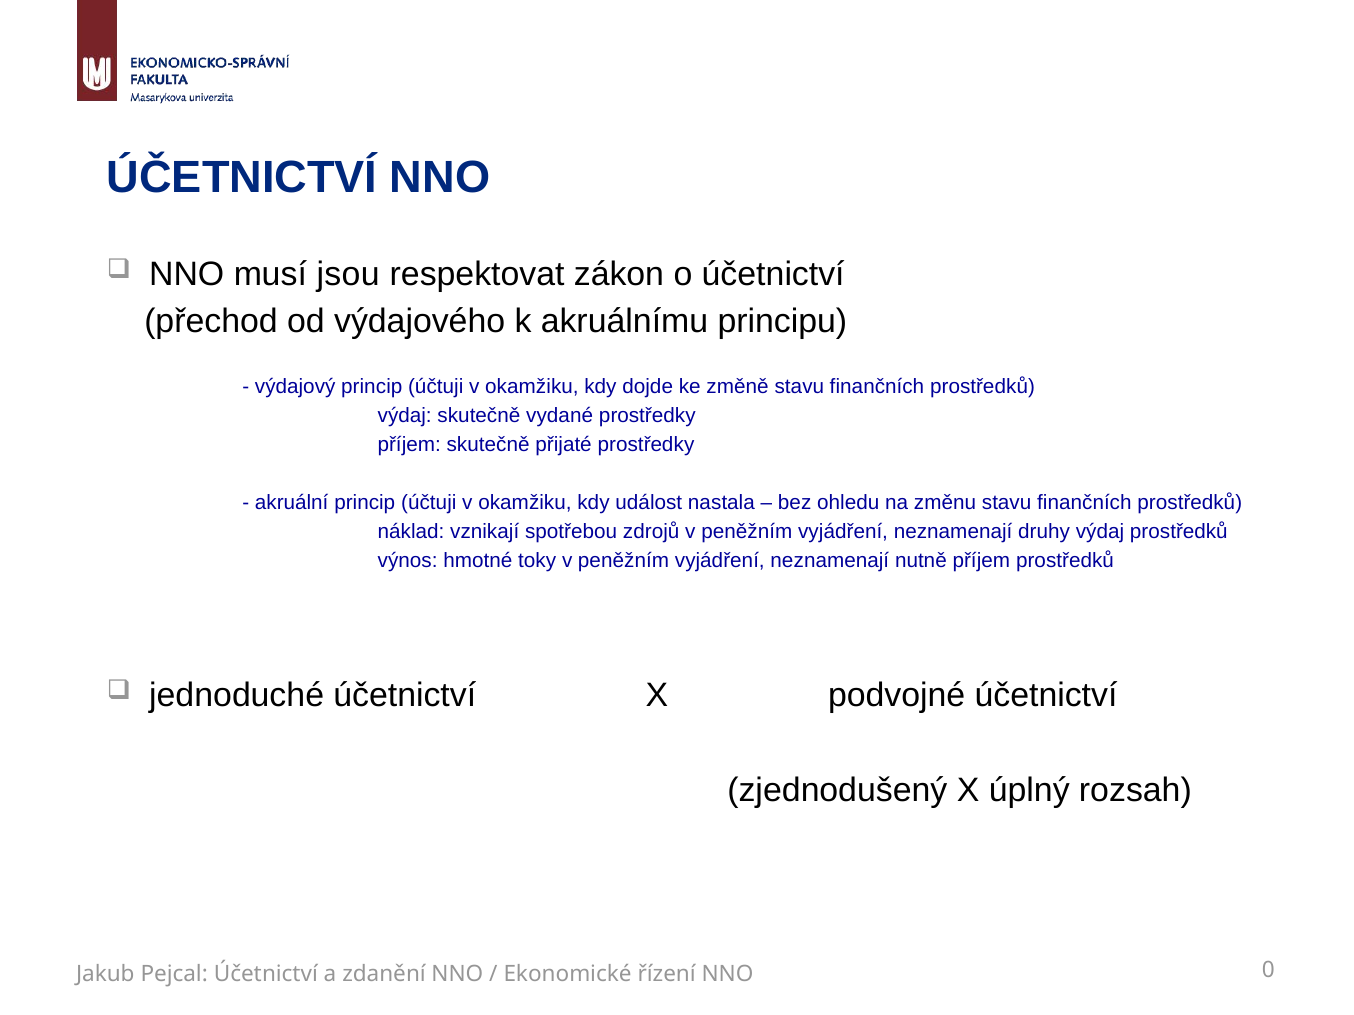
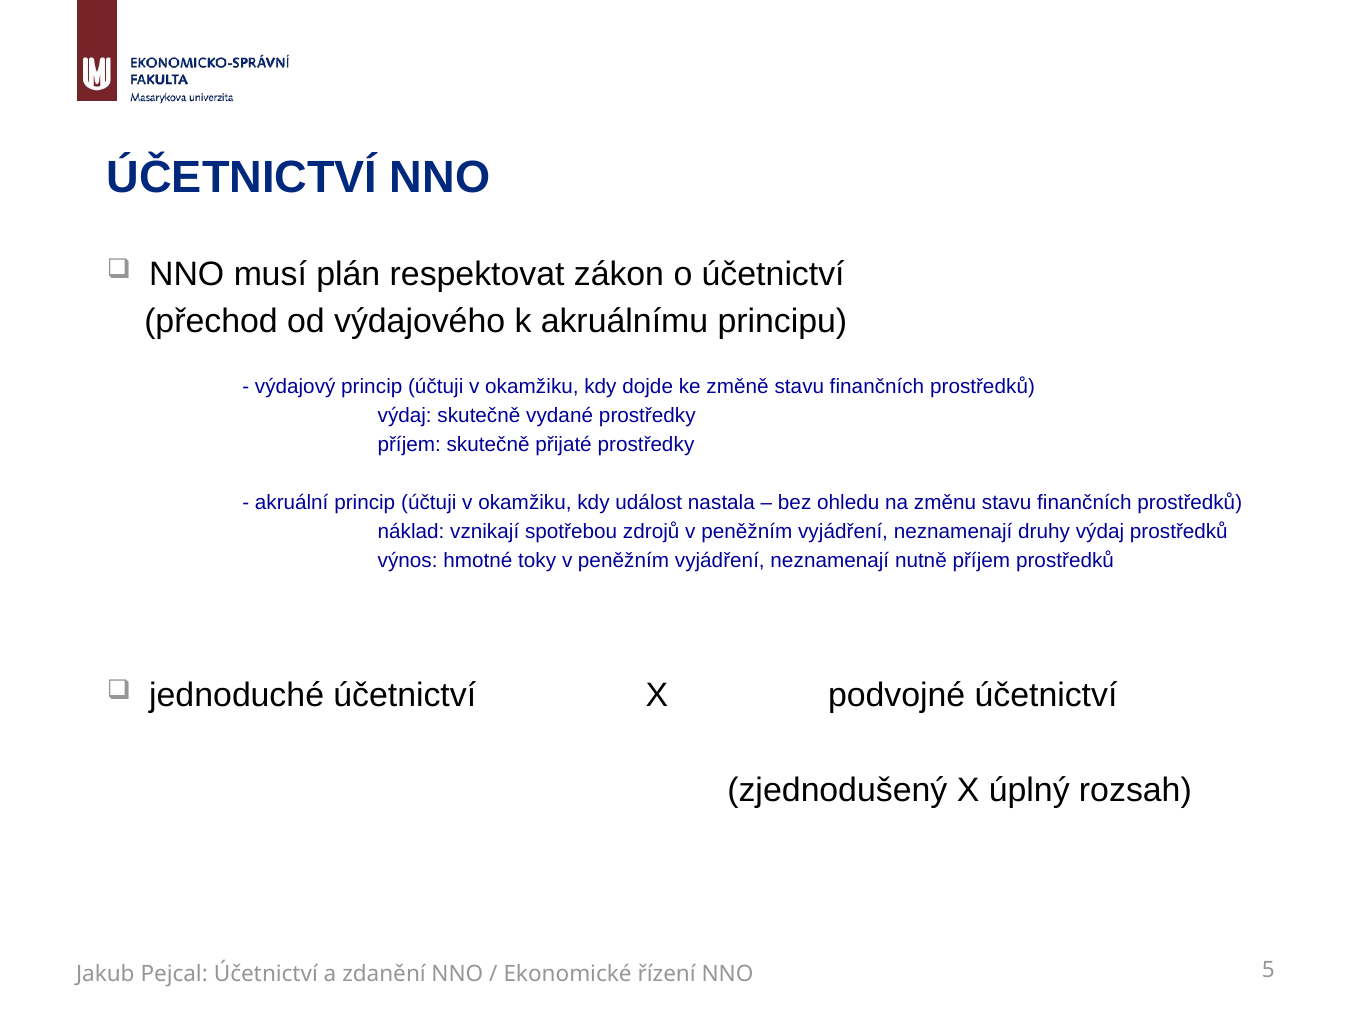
jsou: jsou -> plán
0: 0 -> 5
